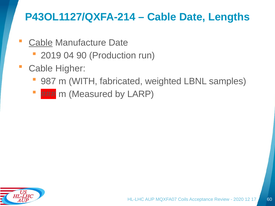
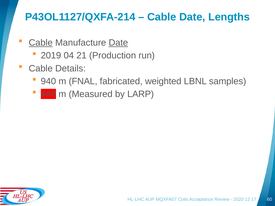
Date at (118, 43) underline: none -> present
90: 90 -> 21
Higher: Higher -> Details
987: 987 -> 940
WITH: WITH -> FNAL
